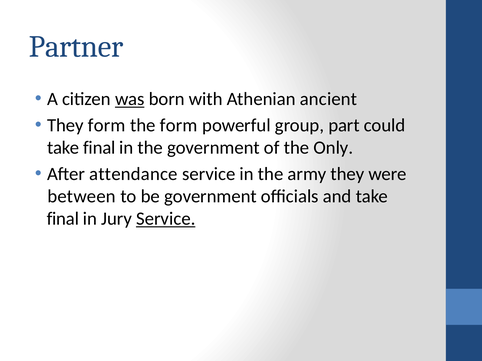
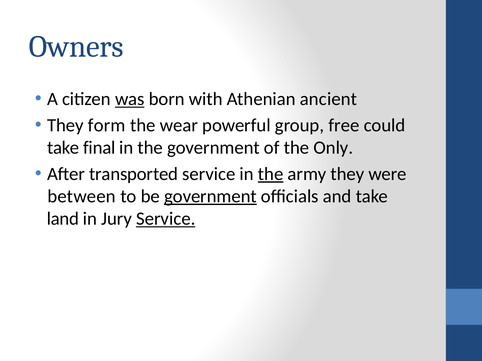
Partner: Partner -> Owners
the form: form -> wear
part: part -> free
attendance: attendance -> transported
the at (271, 174) underline: none -> present
government at (210, 197) underline: none -> present
final at (63, 219): final -> land
